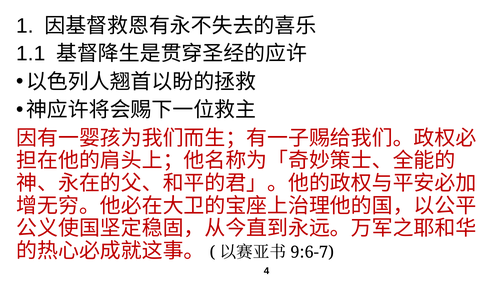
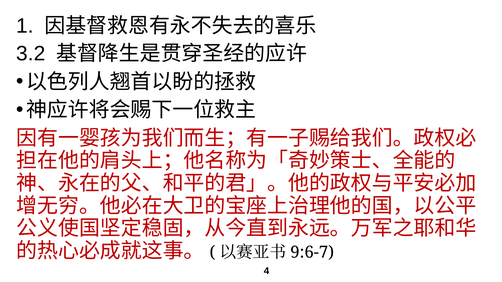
1.1: 1.1 -> 3.2
